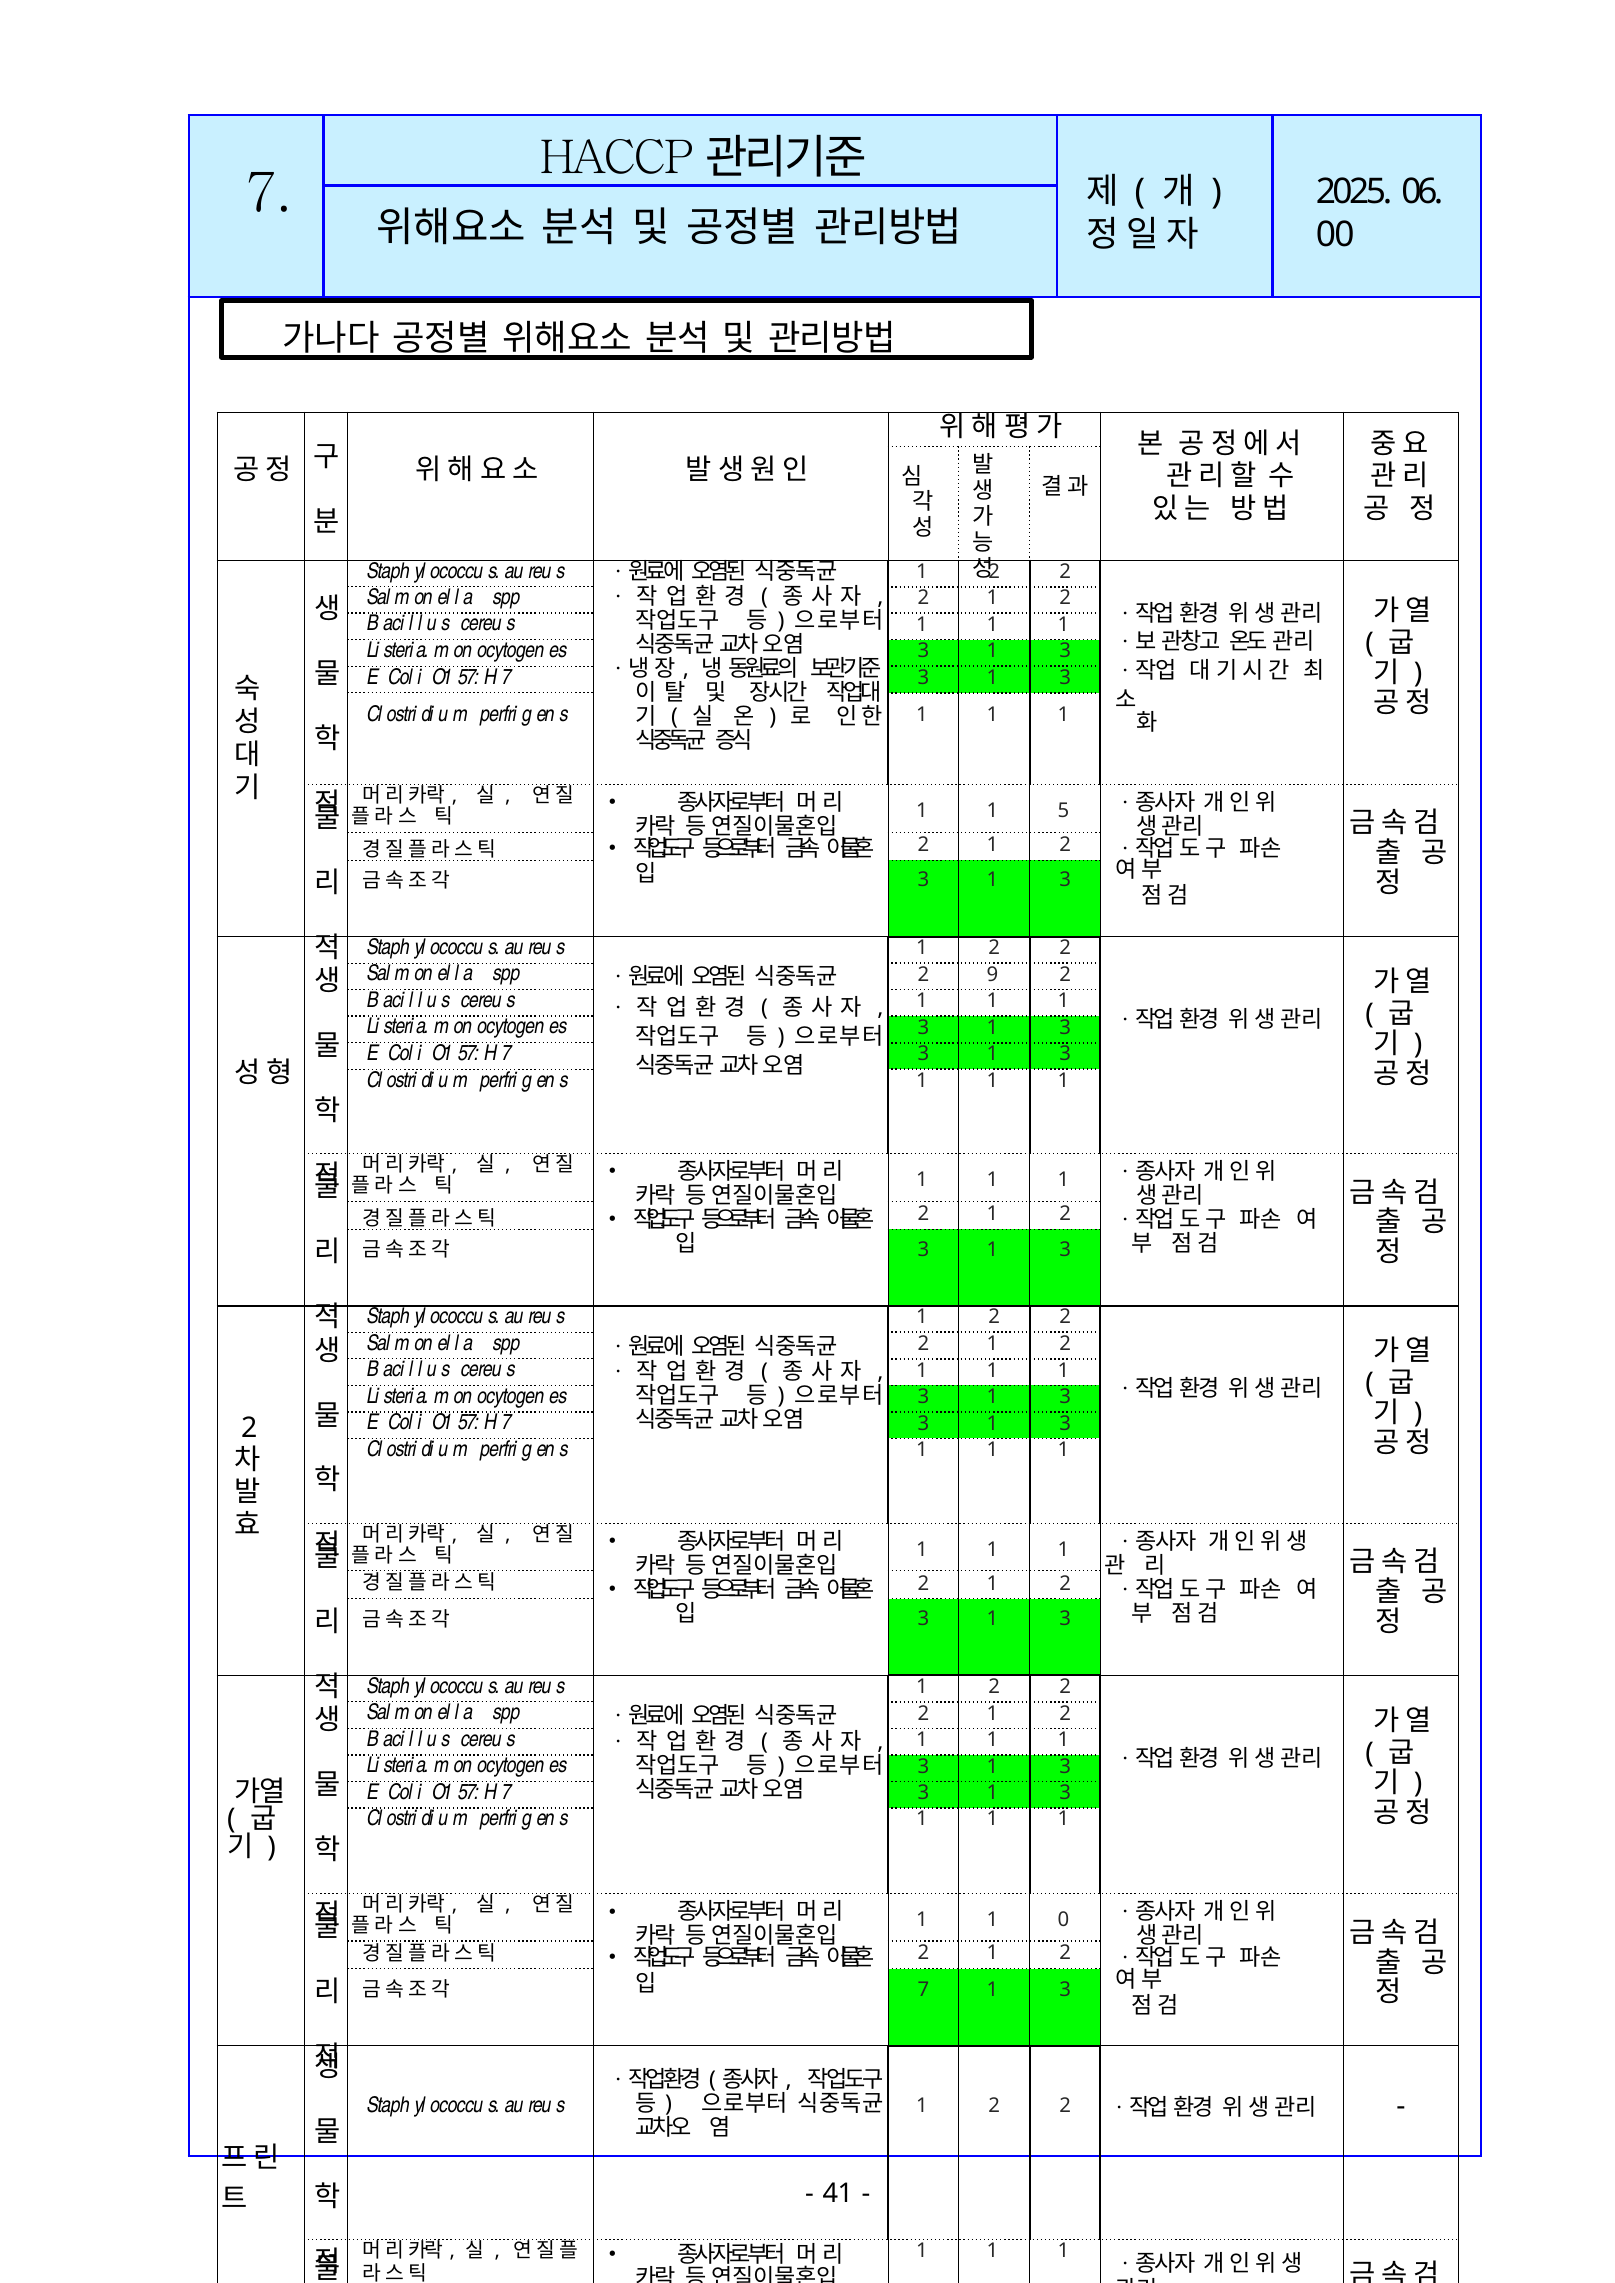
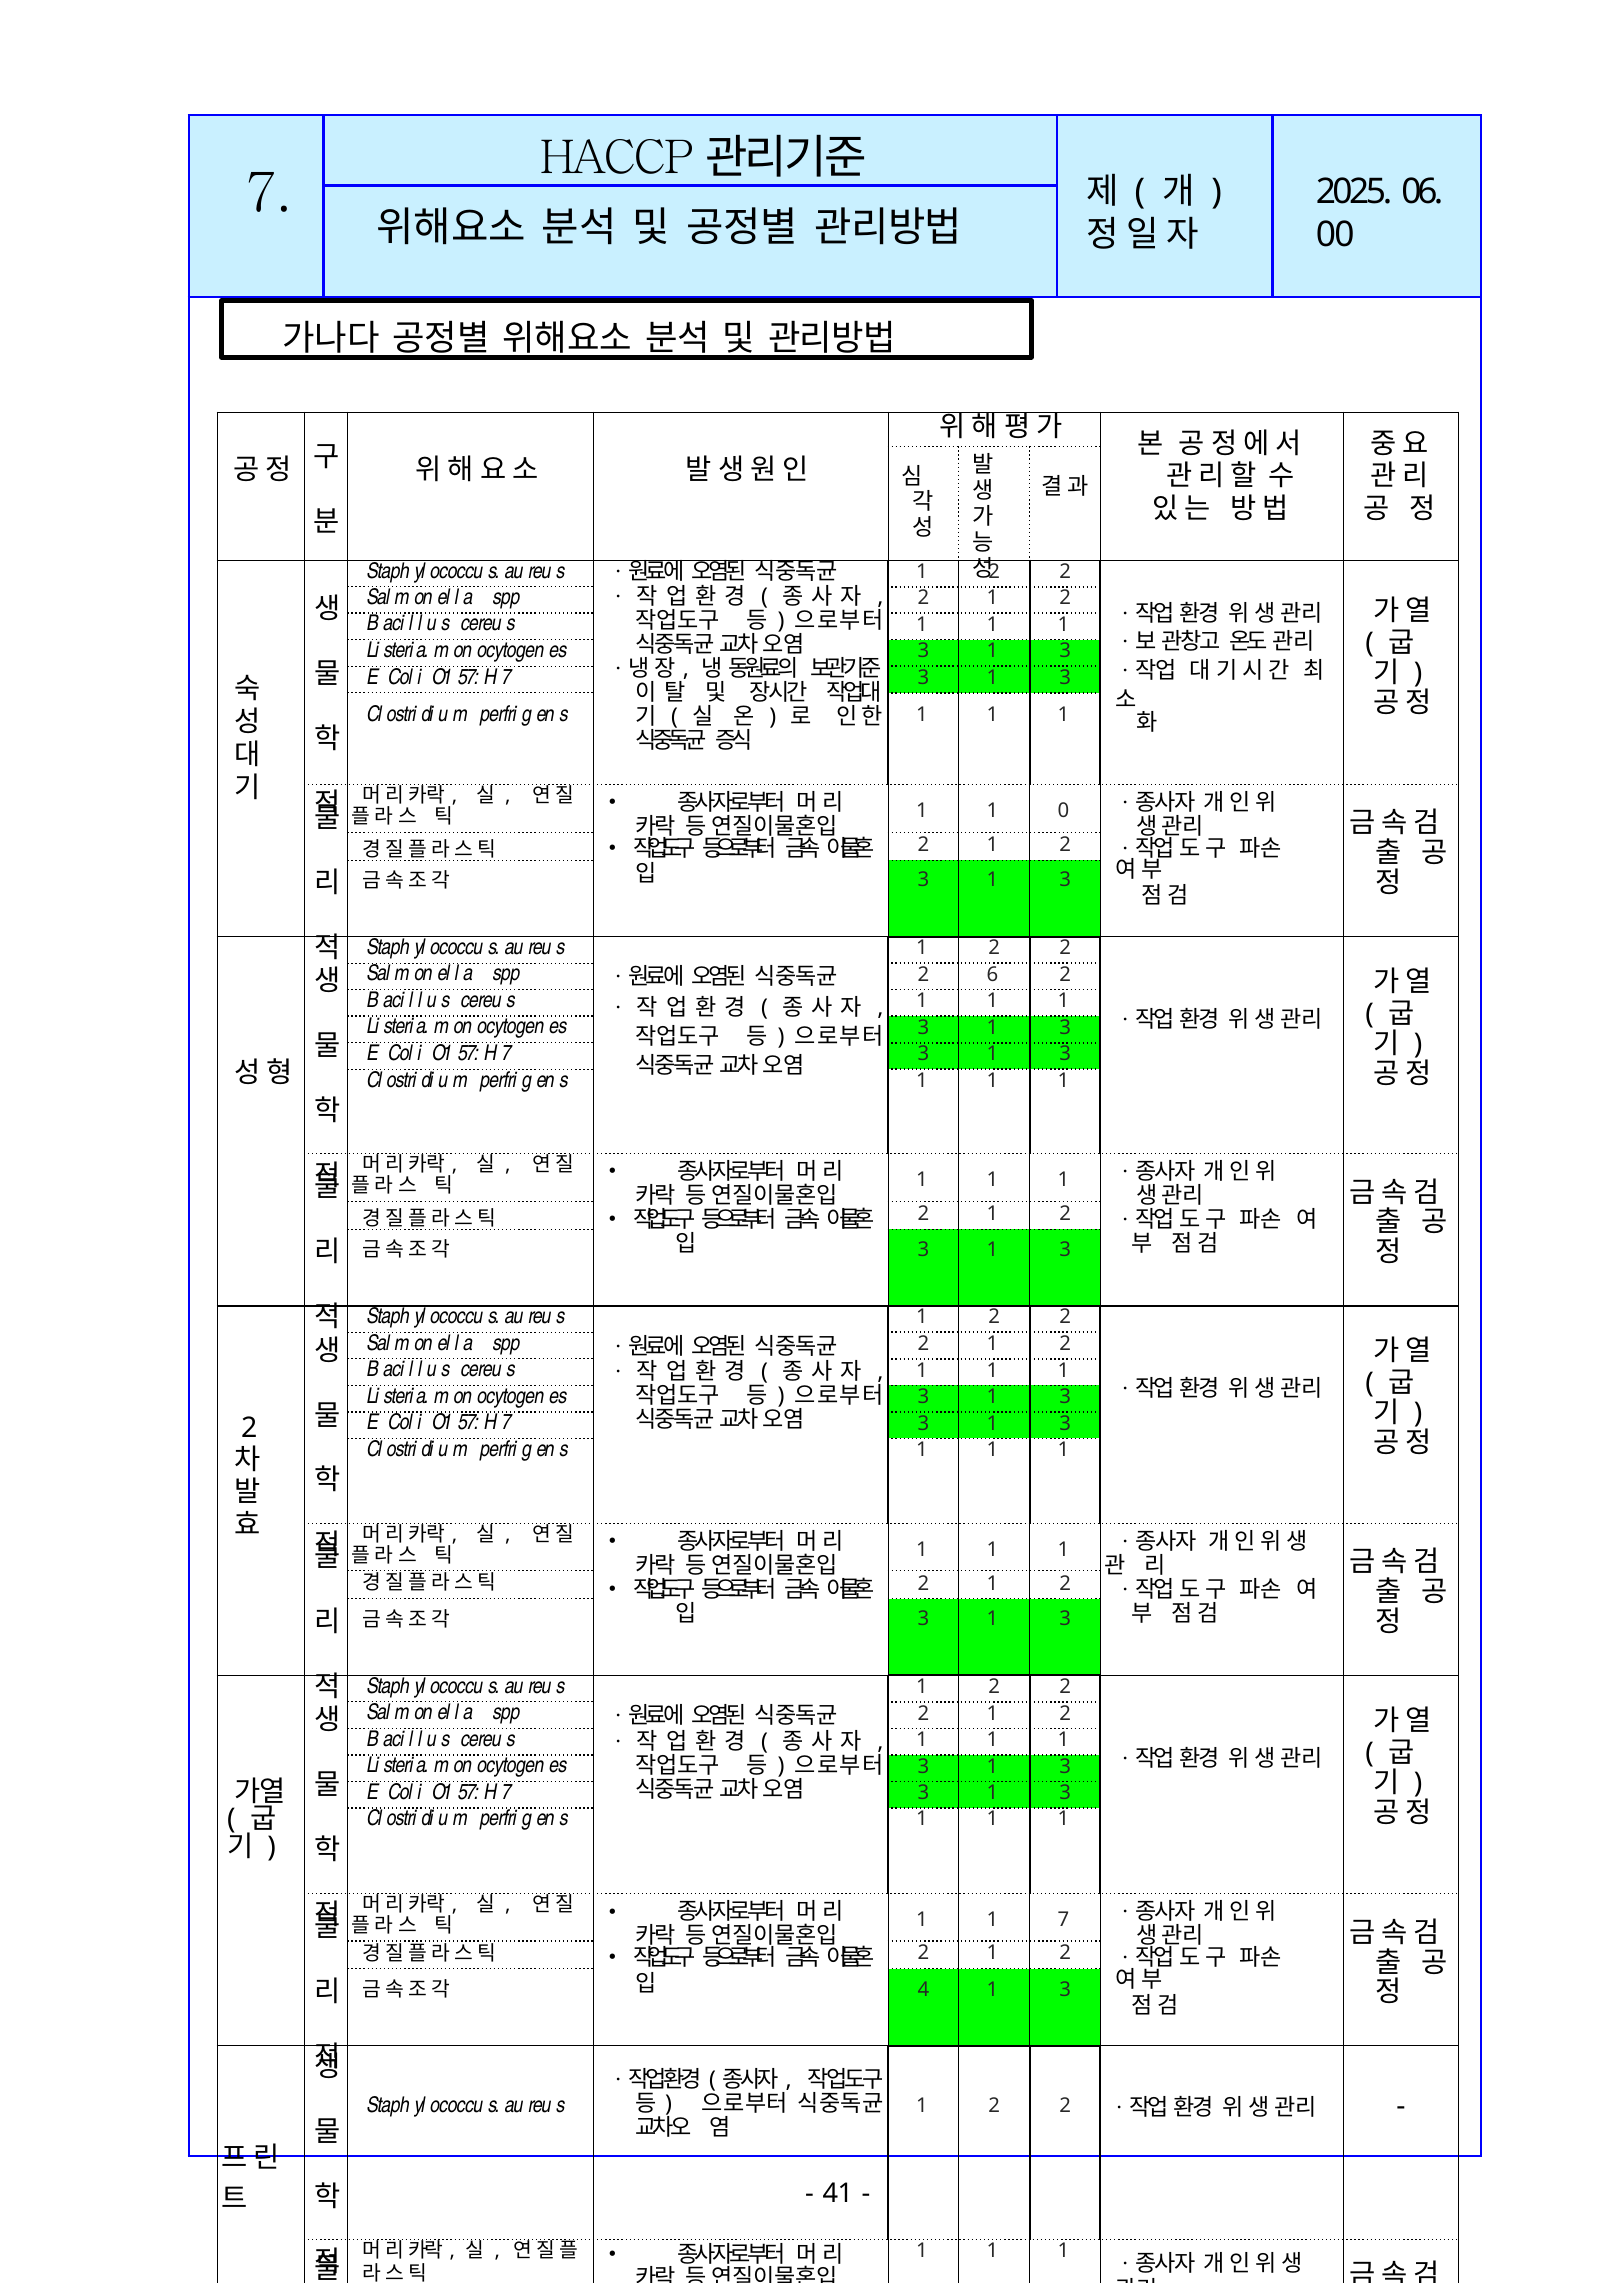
5: 5 -> 0
9: 9 -> 6
1 0: 0 -> 7
7 at (924, 1989): 7 -> 4
